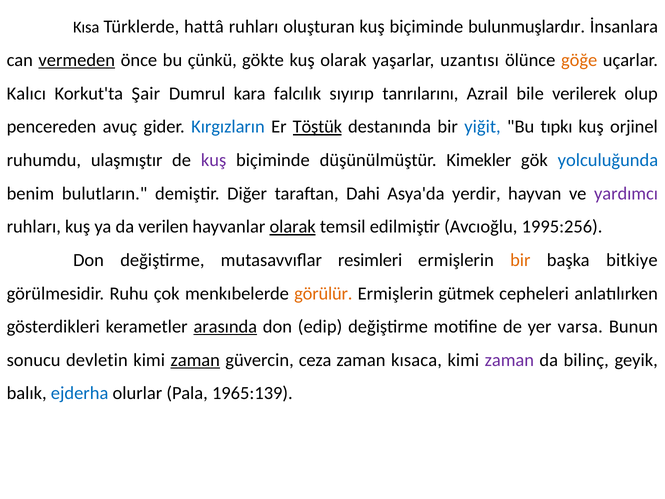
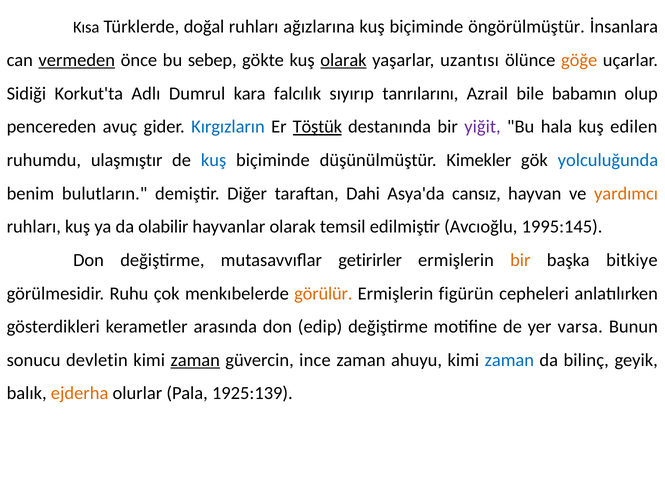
hattâ: hattâ -> doğal
oluşturan: oluşturan -> ağızlarına
bulunmuşlardır: bulunmuşlardır -> öngörülmüştür
çünkü: çünkü -> sebep
olarak at (343, 60) underline: none -> present
Kalıcı: Kalıcı -> Sidiği
Şair: Şair -> Adlı
verilerek: verilerek -> babamın
yiğit colour: blue -> purple
tıpkı: tıpkı -> hala
orjinel: orjinel -> edilen
kuş at (214, 160) colour: purple -> blue
yerdir: yerdir -> cansız
yardımcı colour: purple -> orange
verilen: verilen -> olabilir
olarak at (293, 227) underline: present -> none
1995:256: 1995:256 -> 1995:145
resimleri: resimleri -> getirirler
gütmek: gütmek -> figürün
arasında underline: present -> none
ceza: ceza -> ince
kısaca: kısaca -> ahuyu
zaman at (509, 360) colour: purple -> blue
ejderha colour: blue -> orange
1965:139: 1965:139 -> 1925:139
